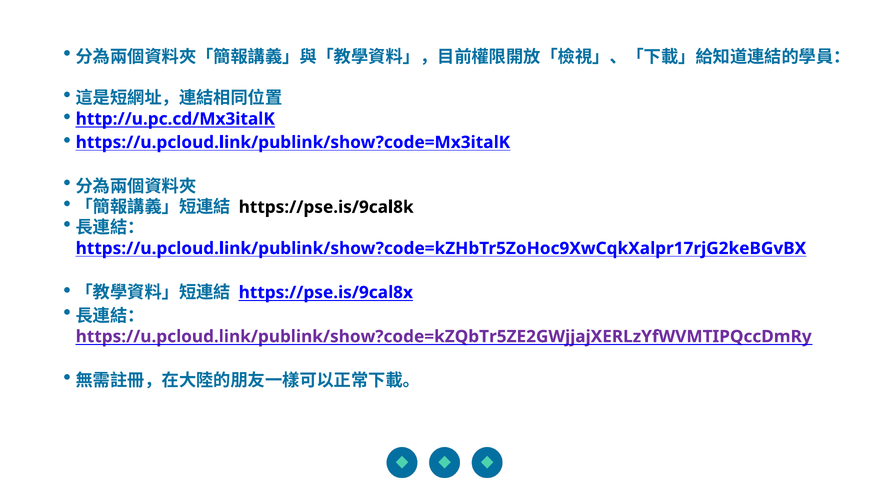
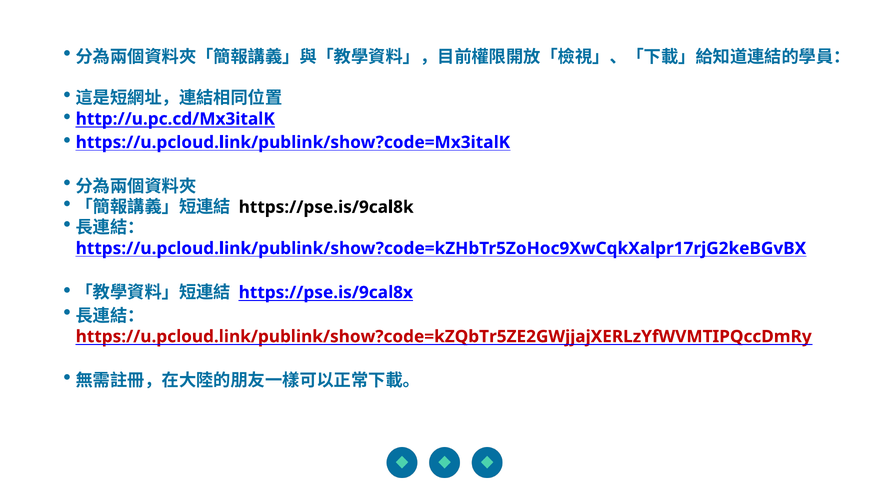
https://u.pcloud.link/publink/show?code=kZQbTr5ZE2GWjjajXERLzYfWVMTIPQccDmRy colour: purple -> red
